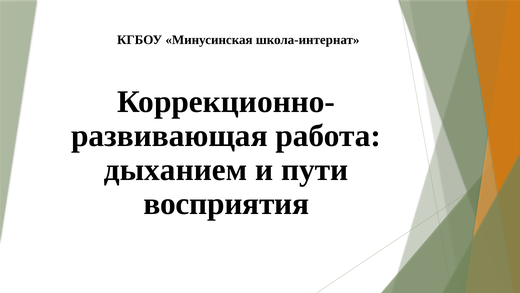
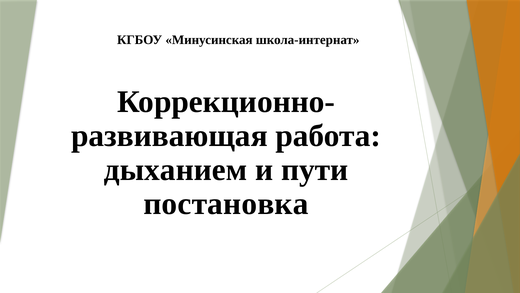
восприятия: восприятия -> постановка
